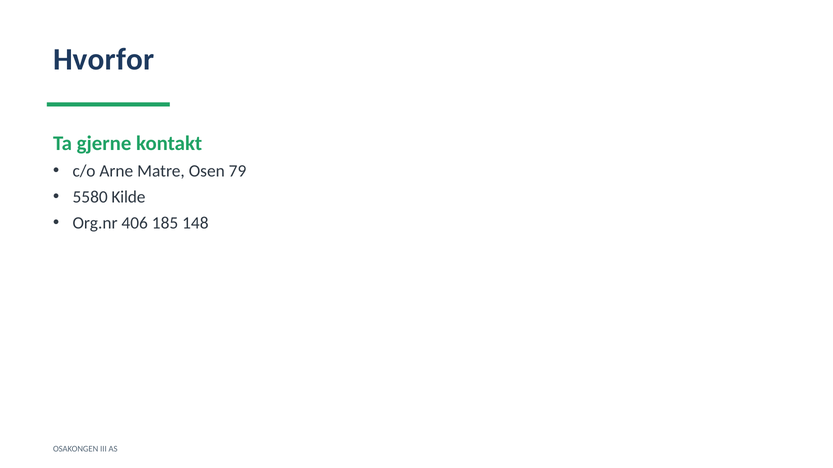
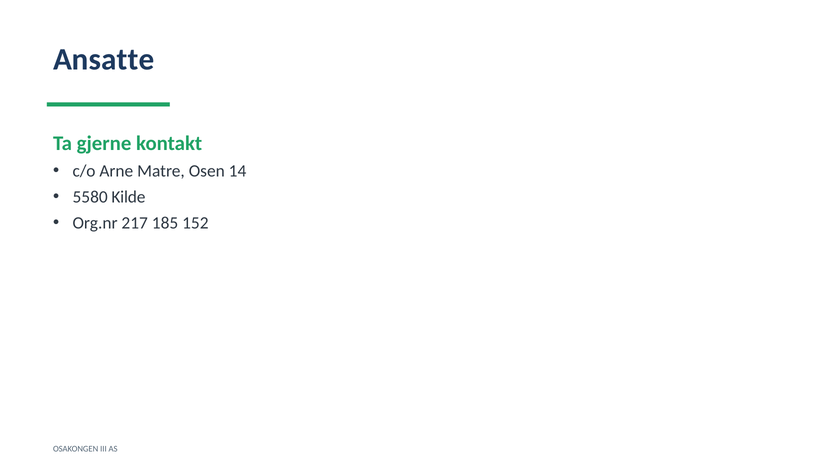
Hvorfor: Hvorfor -> Ansatte
79: 79 -> 14
406: 406 -> 217
148: 148 -> 152
